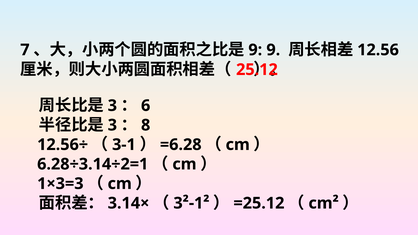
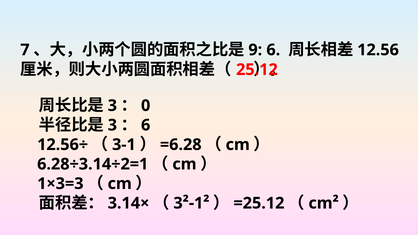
9 at (273, 50): 9 -> 6
6: 6 -> 0
8 at (146, 125): 8 -> 6
